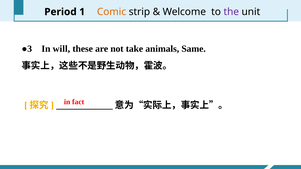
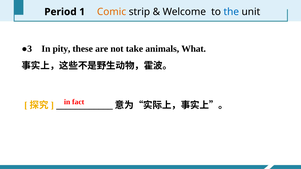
the colour: purple -> blue
will: will -> pity
Same: Same -> What
